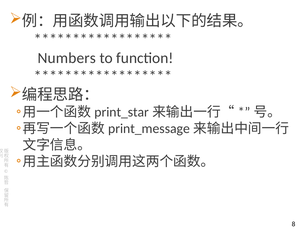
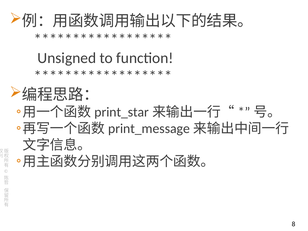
Numbers: Numbers -> Unsigned
